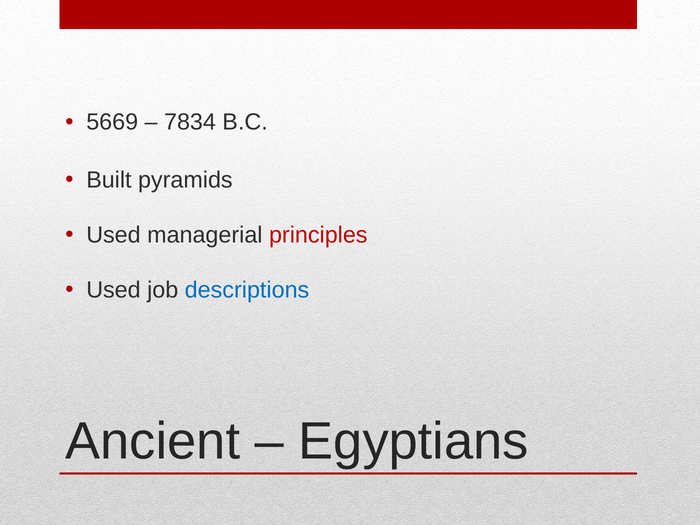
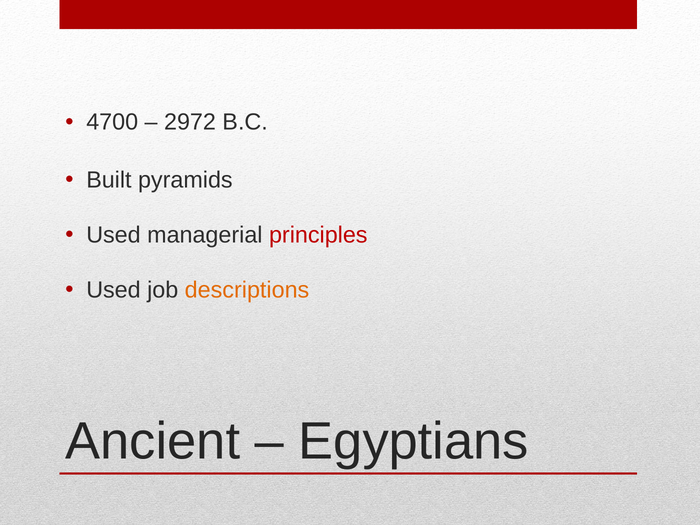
5669: 5669 -> 4700
7834: 7834 -> 2972
descriptions colour: blue -> orange
